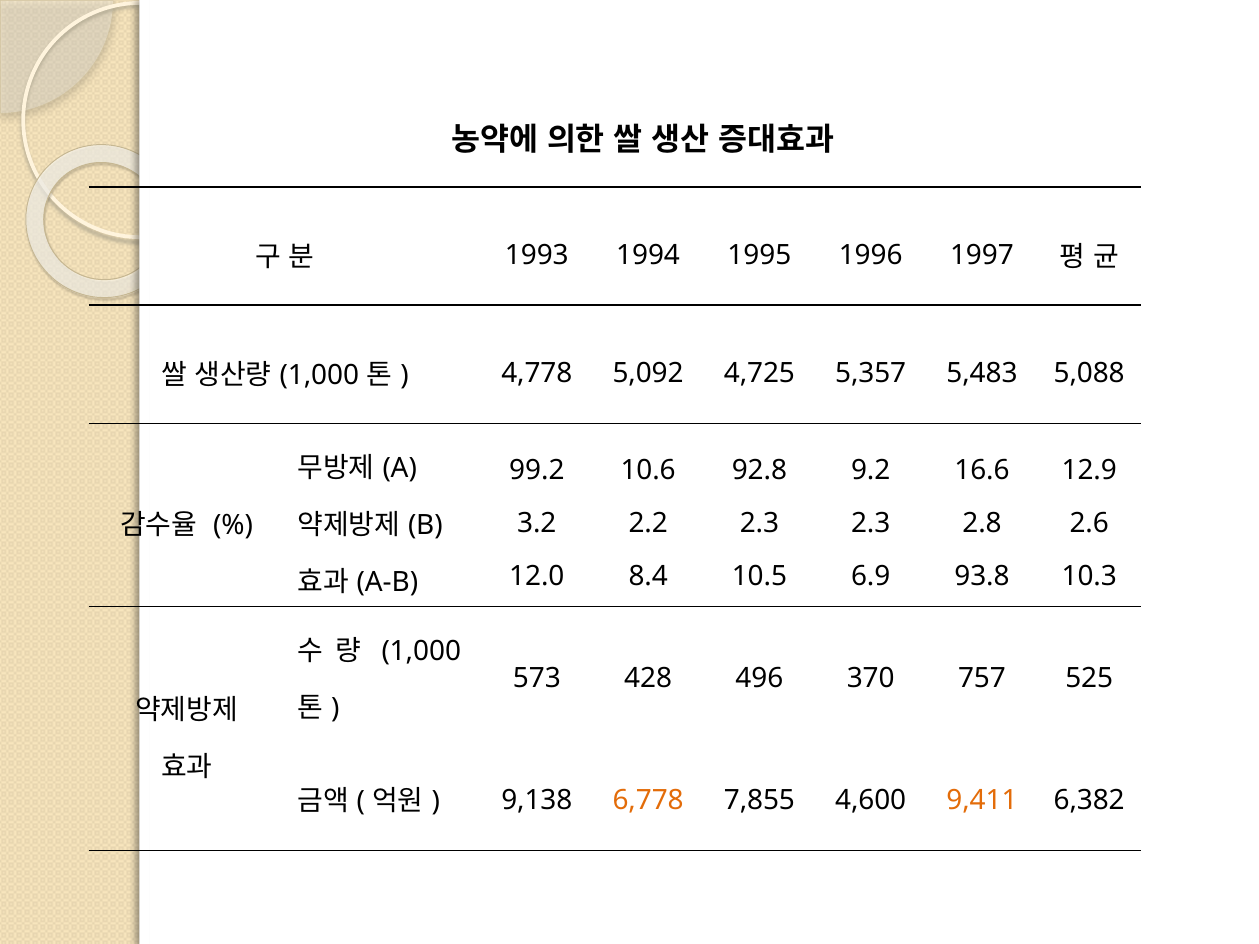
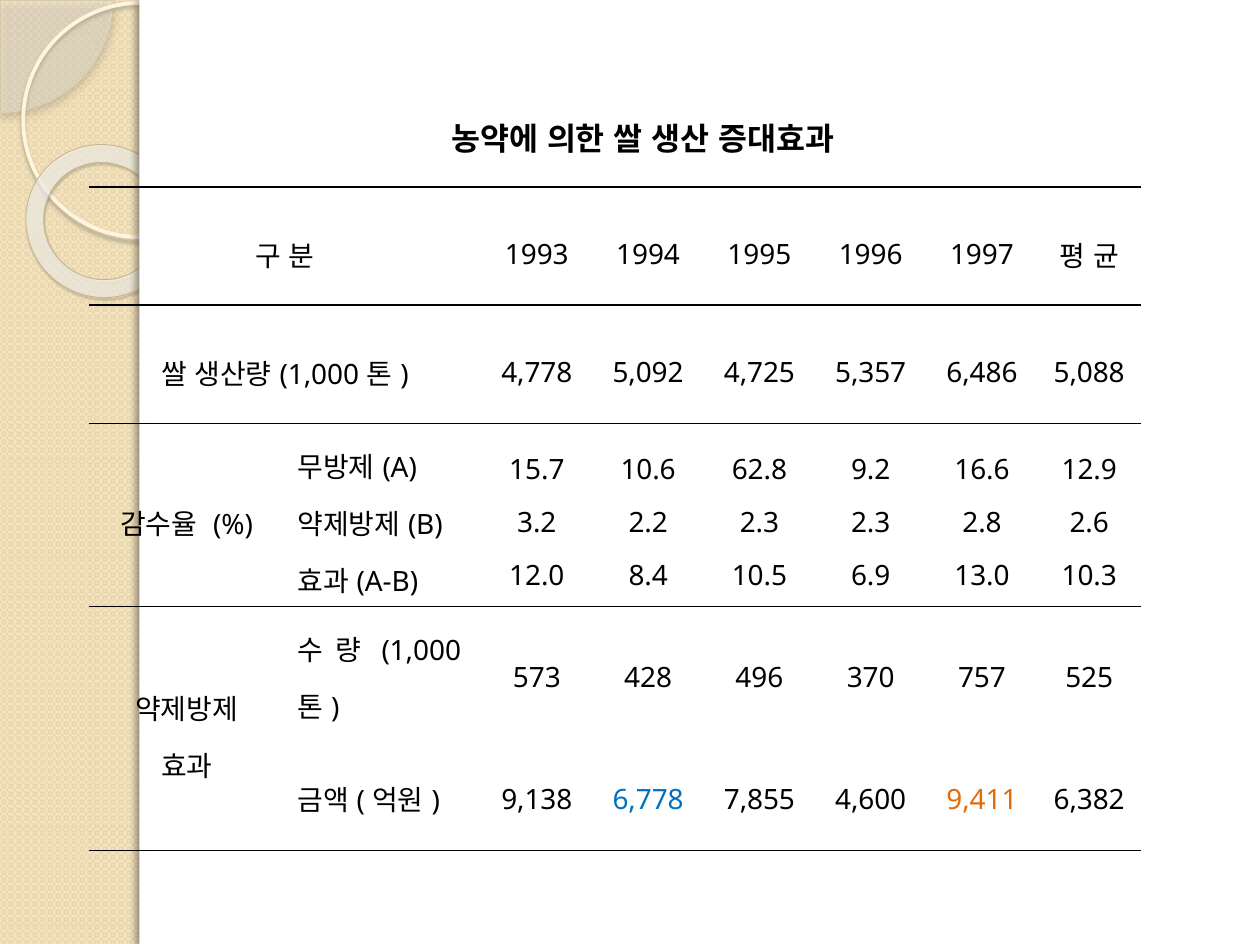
5,483: 5,483 -> 6,486
99.2: 99.2 -> 15.7
92.8: 92.8 -> 62.8
93.8: 93.8 -> 13.0
6,778 colour: orange -> blue
